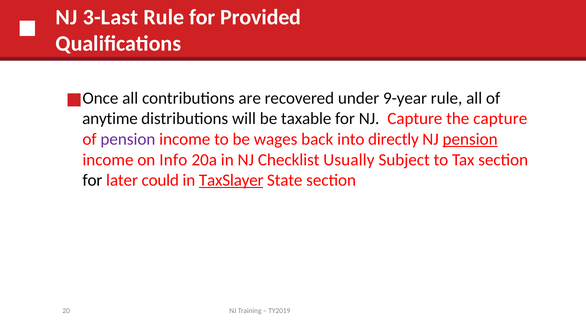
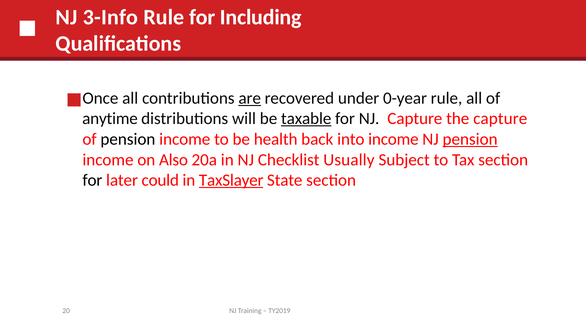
3-Last: 3-Last -> 3-Info
Provided: Provided -> Including
are underline: none -> present
9-year: 9-year -> 0-year
taxable underline: none -> present
pension at (128, 139) colour: purple -> black
wages: wages -> health
into directly: directly -> income
Info: Info -> Also
